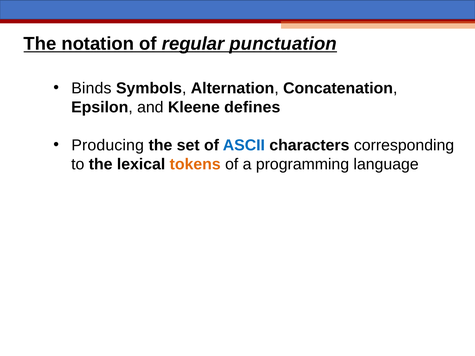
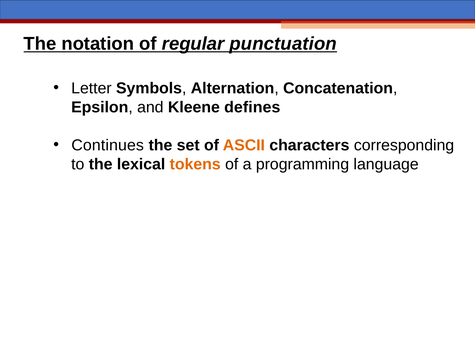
Binds: Binds -> Letter
Producing: Producing -> Continues
ASCII colour: blue -> orange
